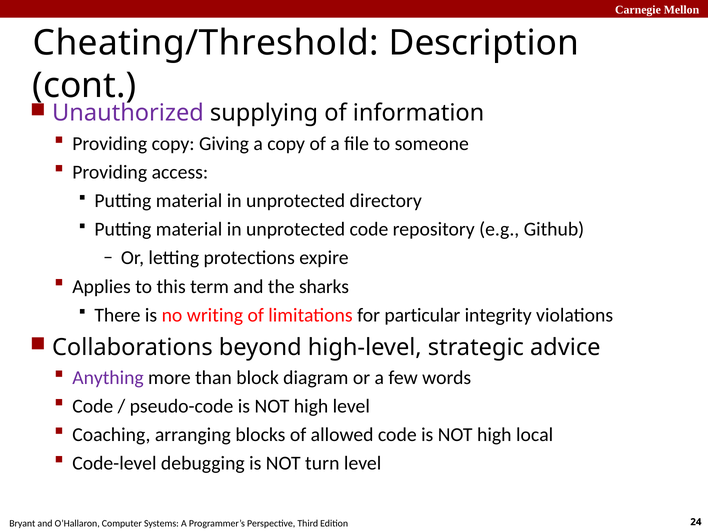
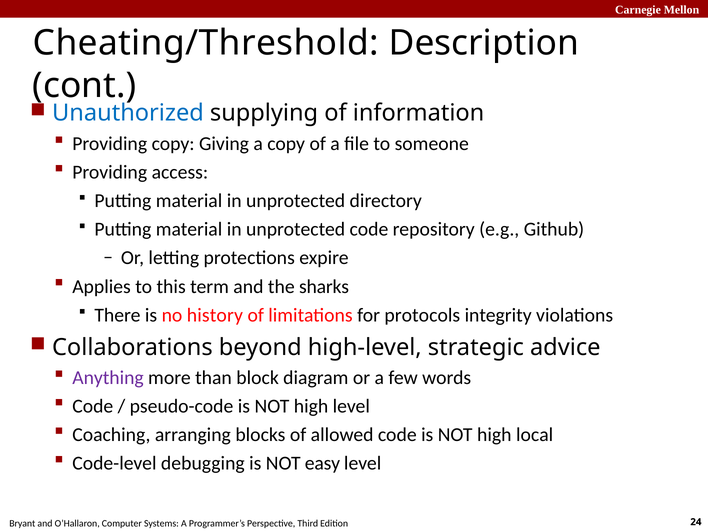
Unauthorized colour: purple -> blue
writing: writing -> history
particular: particular -> protocols
turn: turn -> easy
